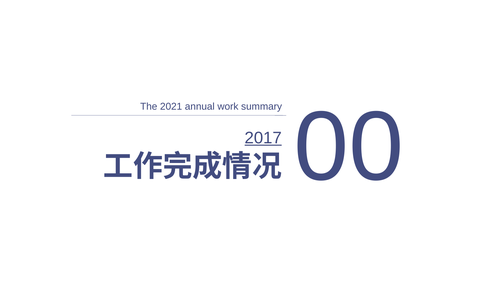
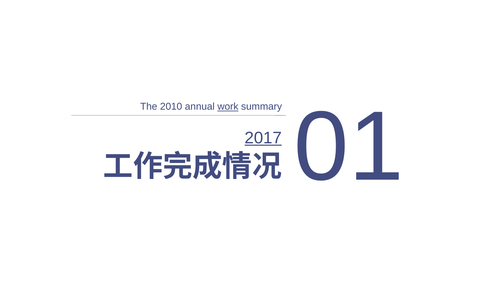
2021: 2021 -> 2010
work underline: none -> present
00: 00 -> 01
